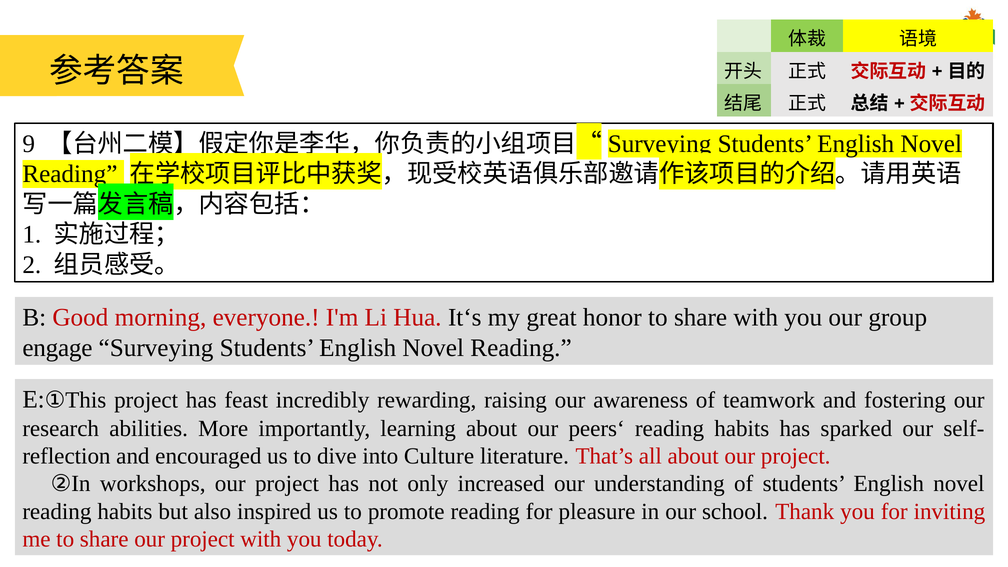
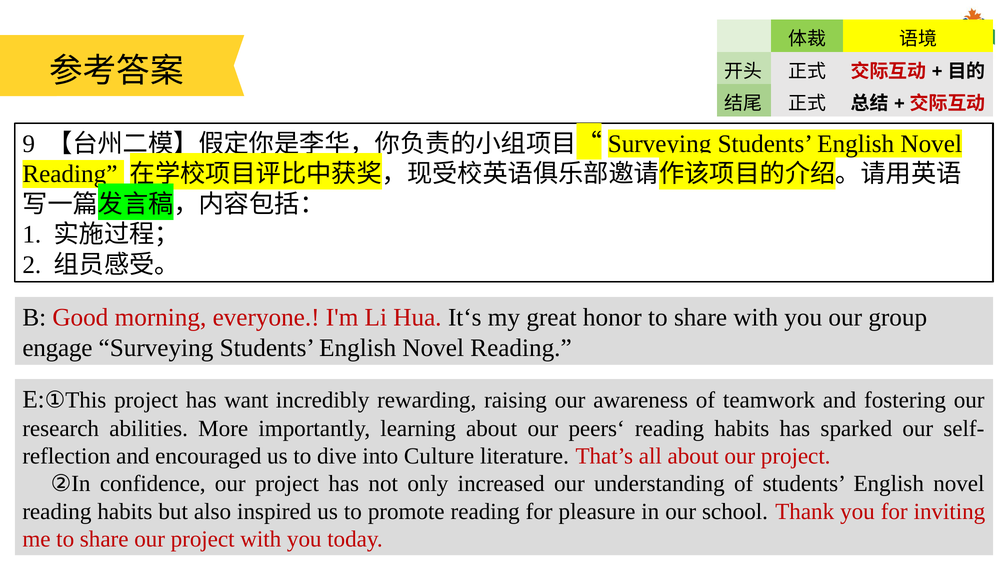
feast: feast -> want
workshops: workshops -> confidence
